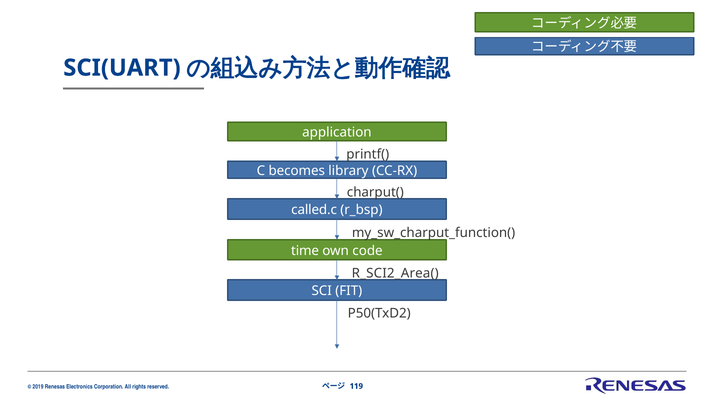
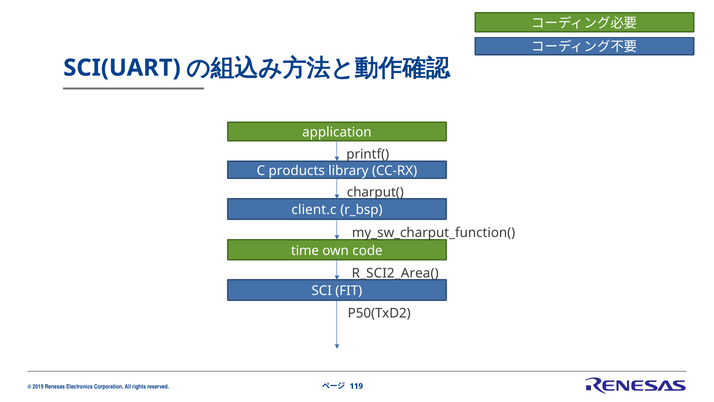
becomes: becomes -> products
called.c: called.c -> client.c
